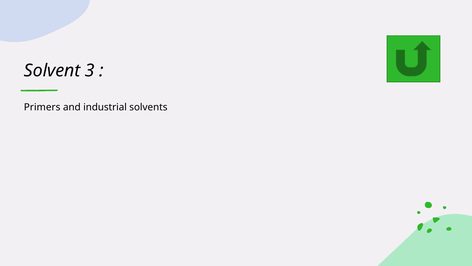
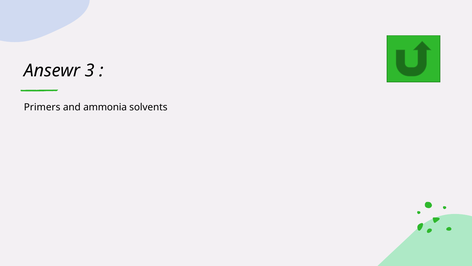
Solvent: Solvent -> Ansewr
industrial: industrial -> ammonia
